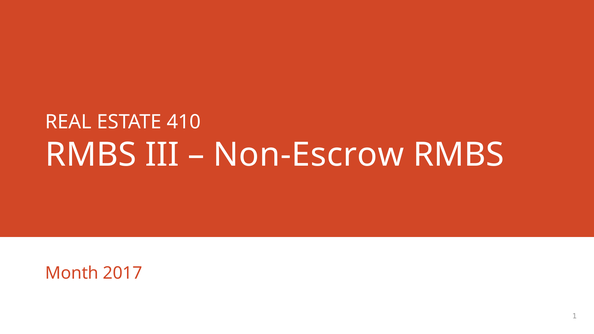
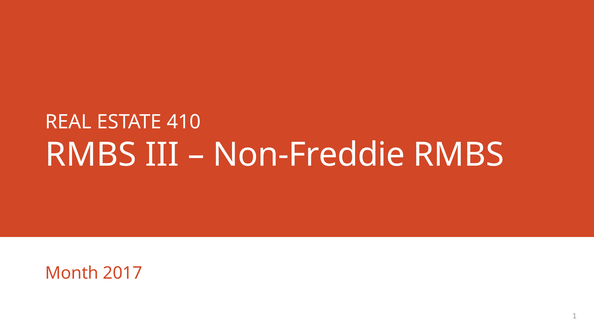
Non-Escrow: Non-Escrow -> Non-Freddie
